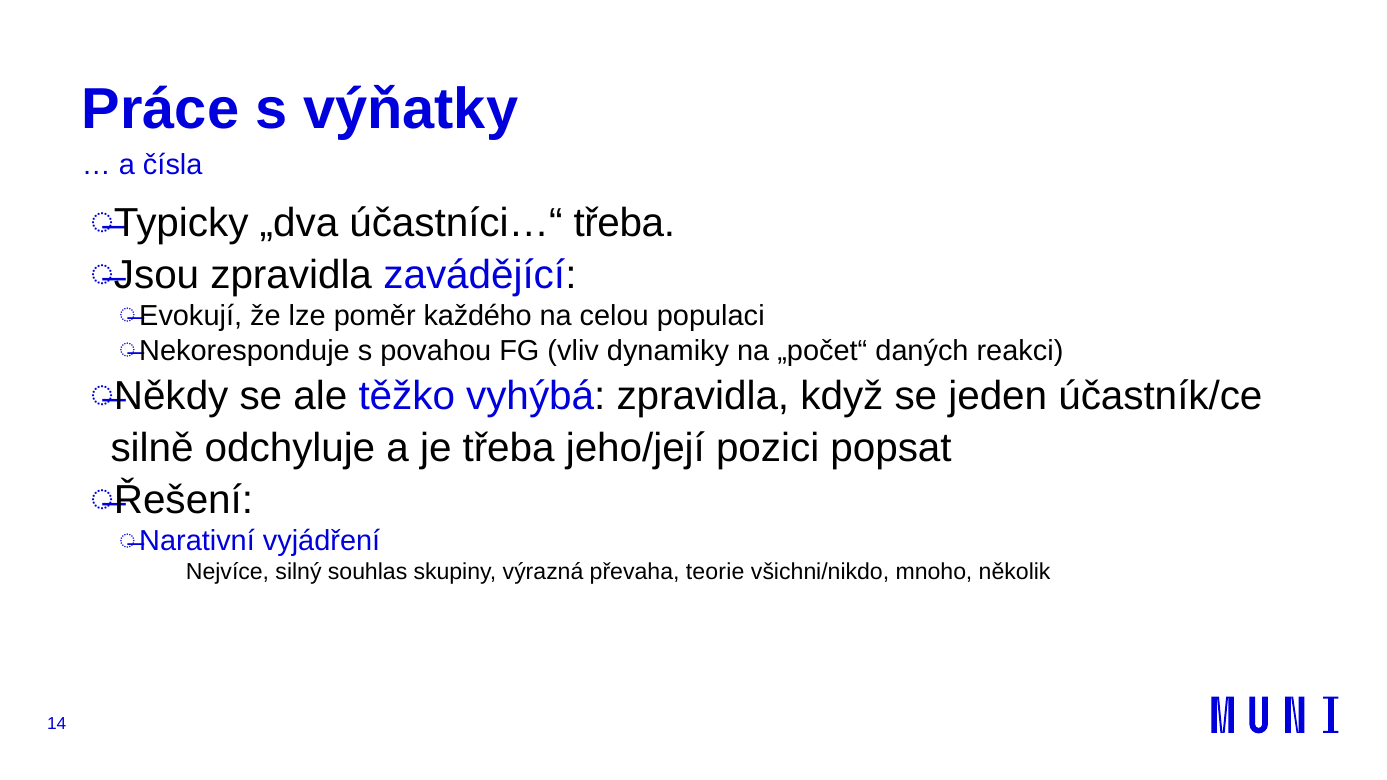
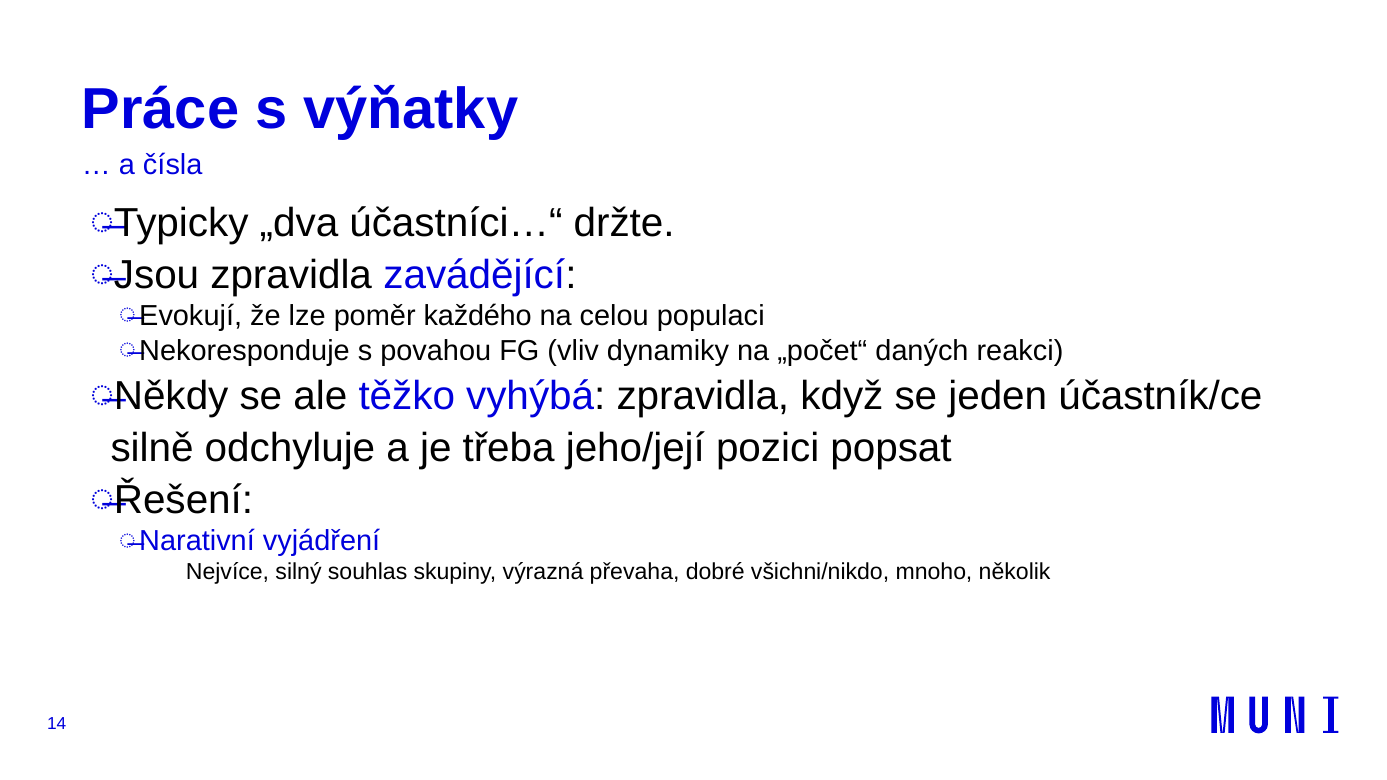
účastníci…“ třeba: třeba -> držte
teorie: teorie -> dobré
